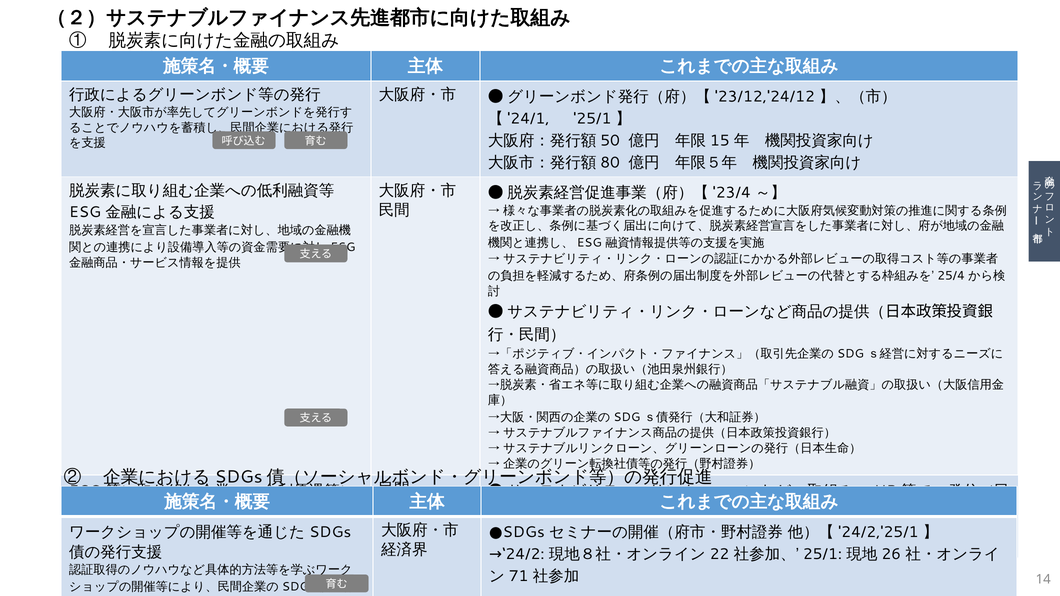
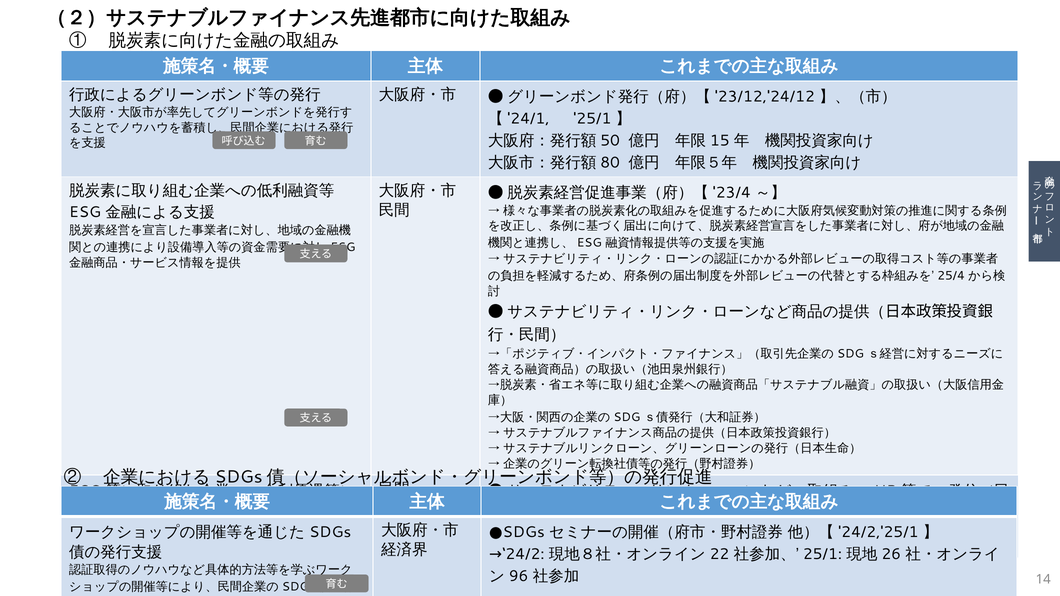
71: 71 -> 96
